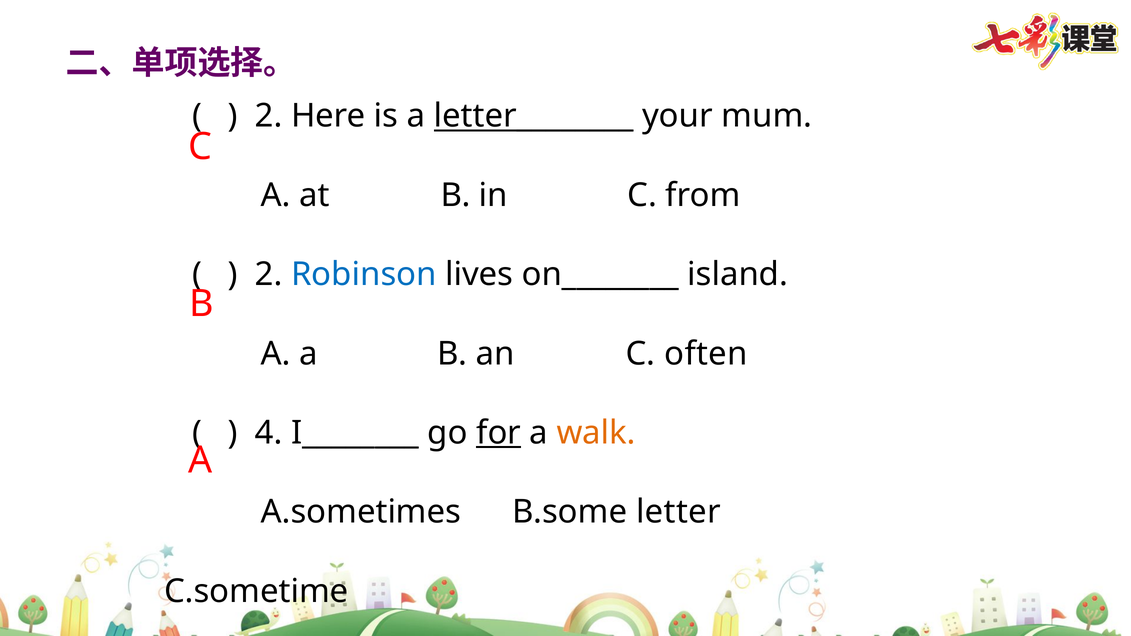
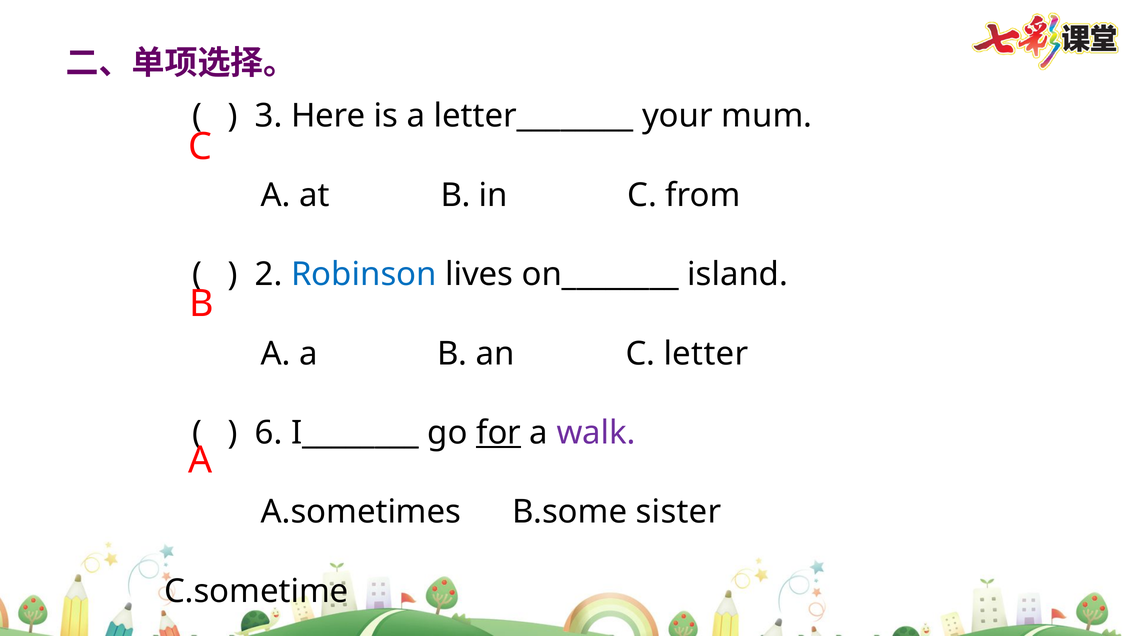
2 at (269, 116): 2 -> 3
letter________ underline: present -> none
often: often -> letter
4: 4 -> 6
walk colour: orange -> purple
letter: letter -> sister
